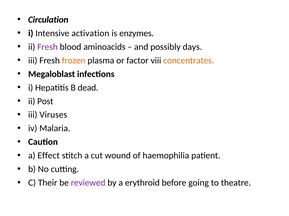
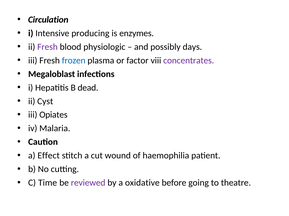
activation: activation -> producing
aminoacids: aminoacids -> physiologic
frozen colour: orange -> blue
concentrates colour: orange -> purple
Post: Post -> Cyst
Viruses: Viruses -> Opiates
Their: Their -> Time
erythroid: erythroid -> oxidative
